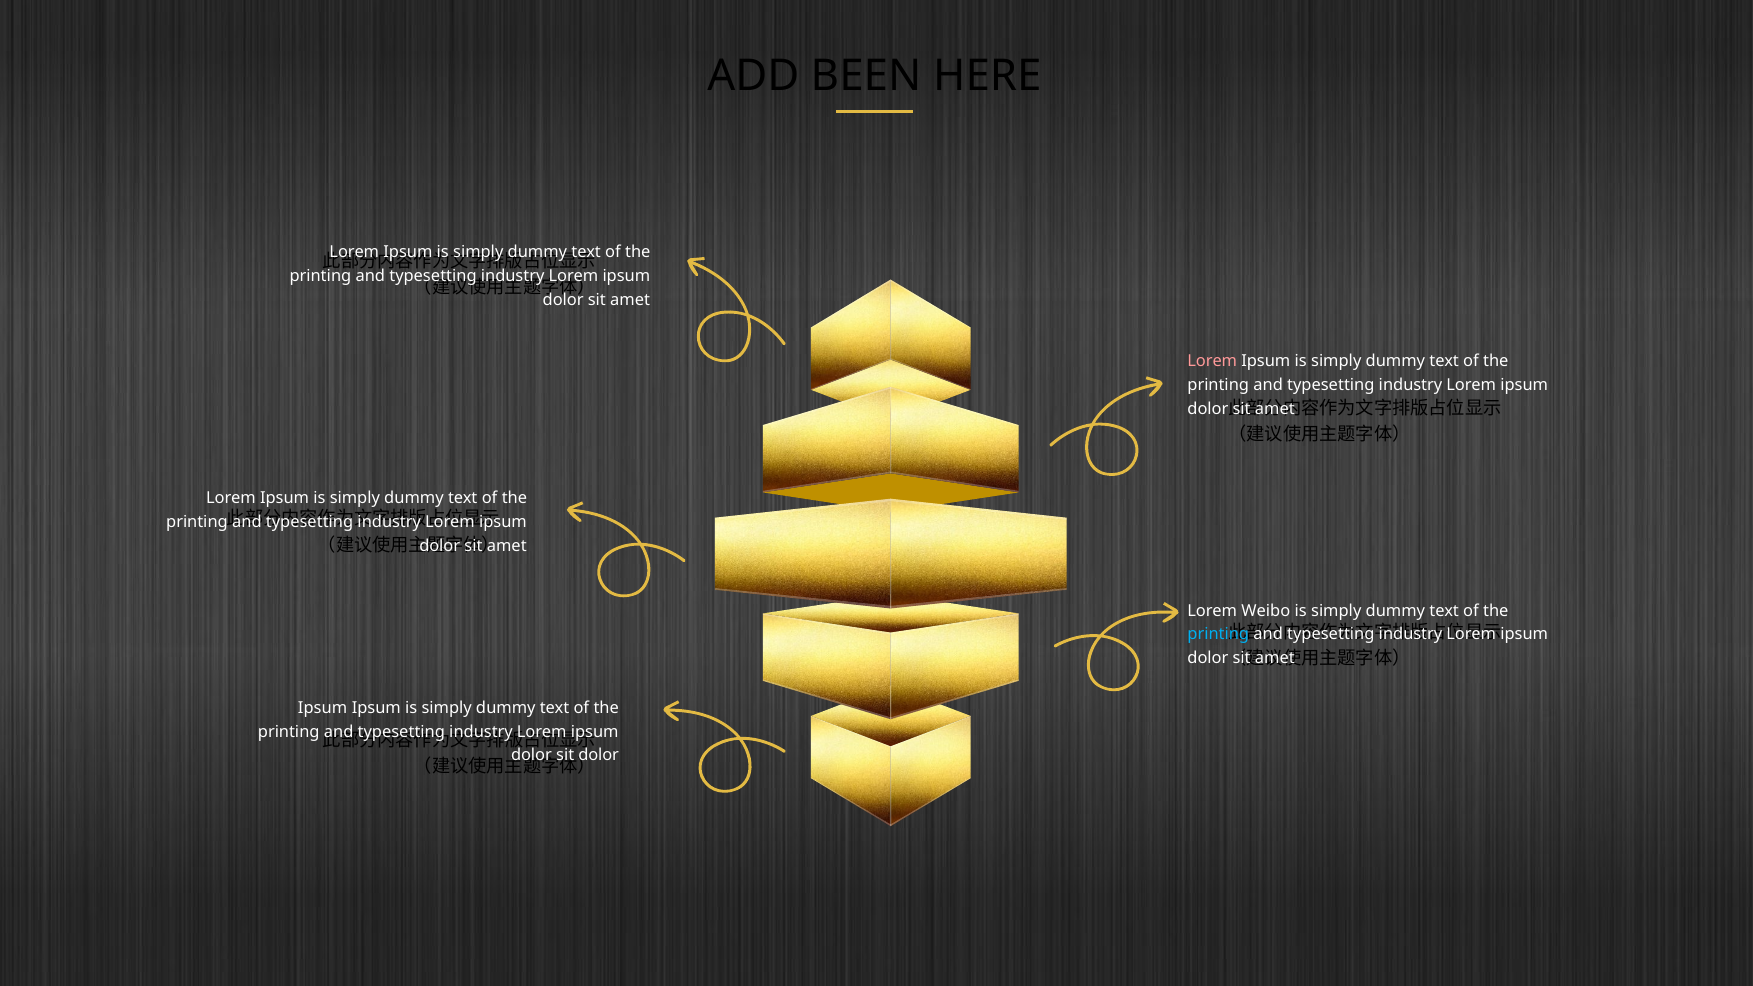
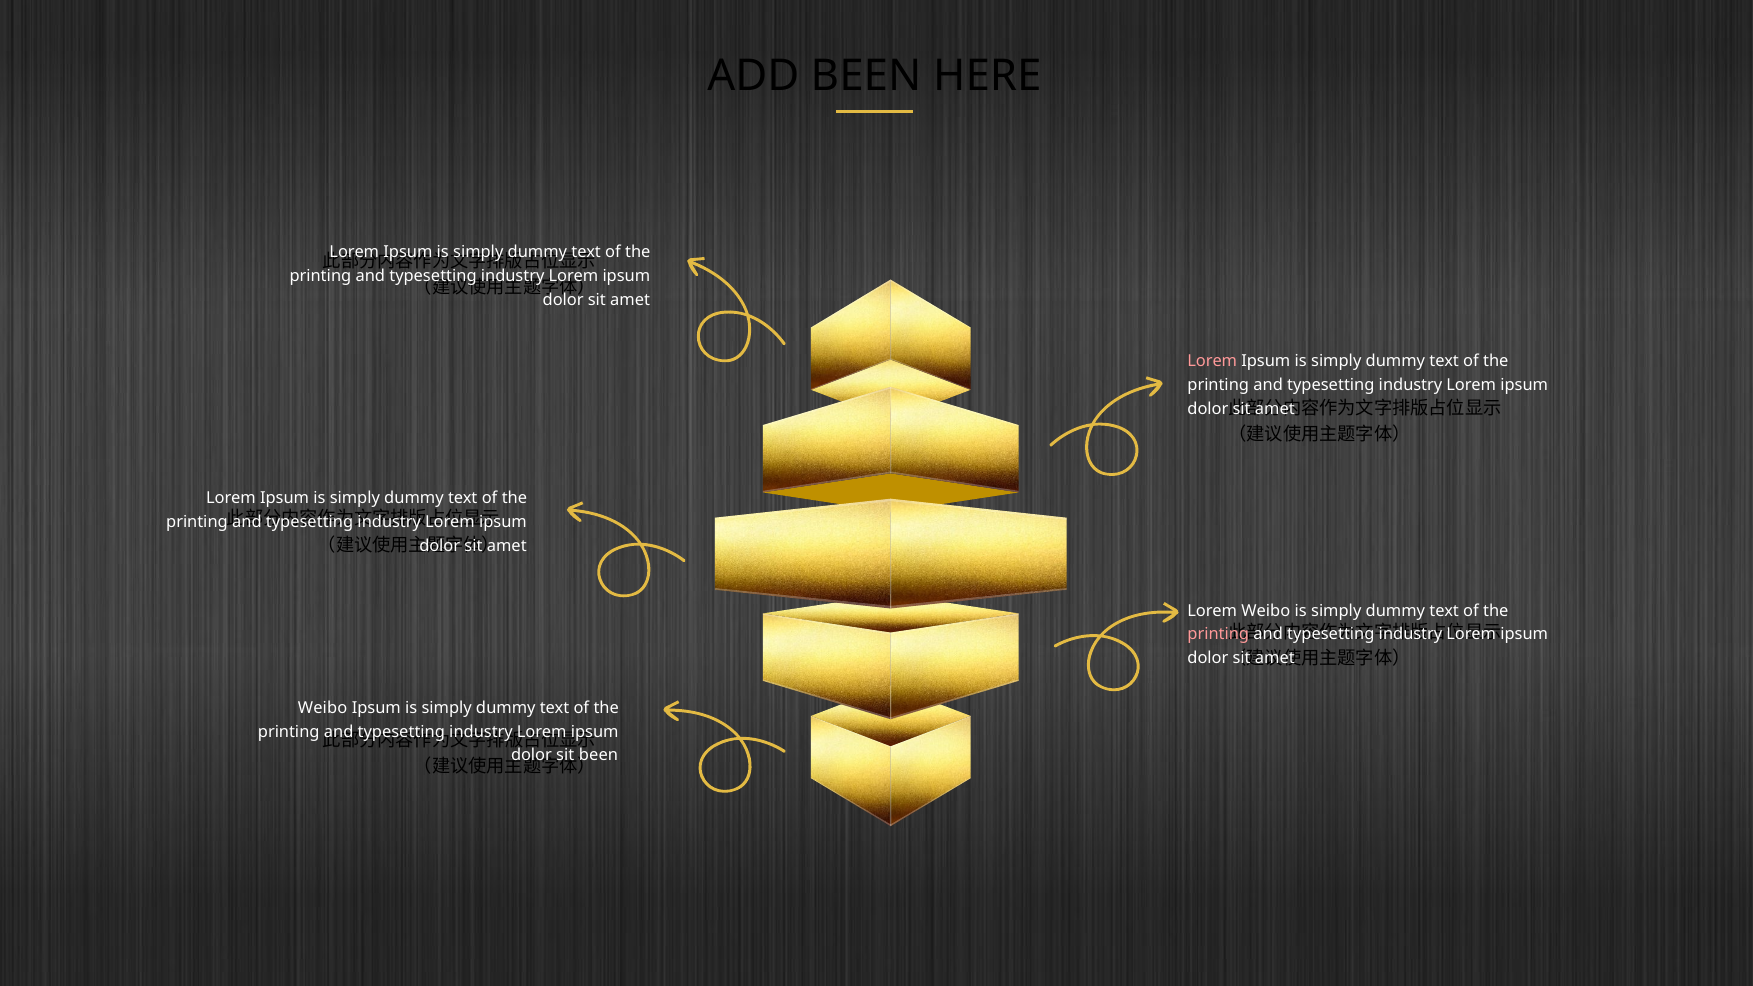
printing at (1218, 635) colour: light blue -> pink
Ipsum at (323, 708): Ipsum -> Weibo
dolor at (599, 756): dolor -> been
